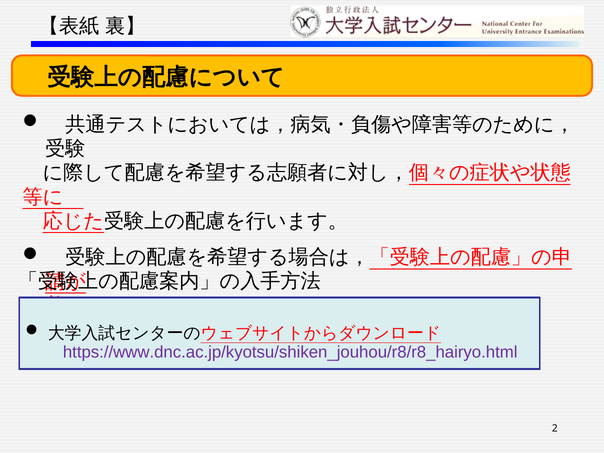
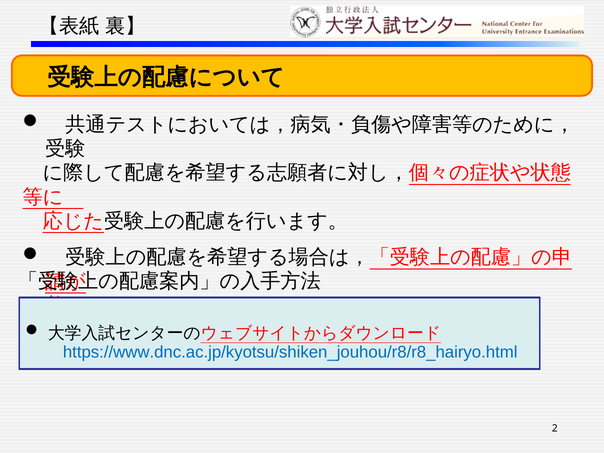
https://www.dnc.ac.jp/kyotsu/shiken_jouhou/r8/r8_hairyo.html colour: purple -> blue
